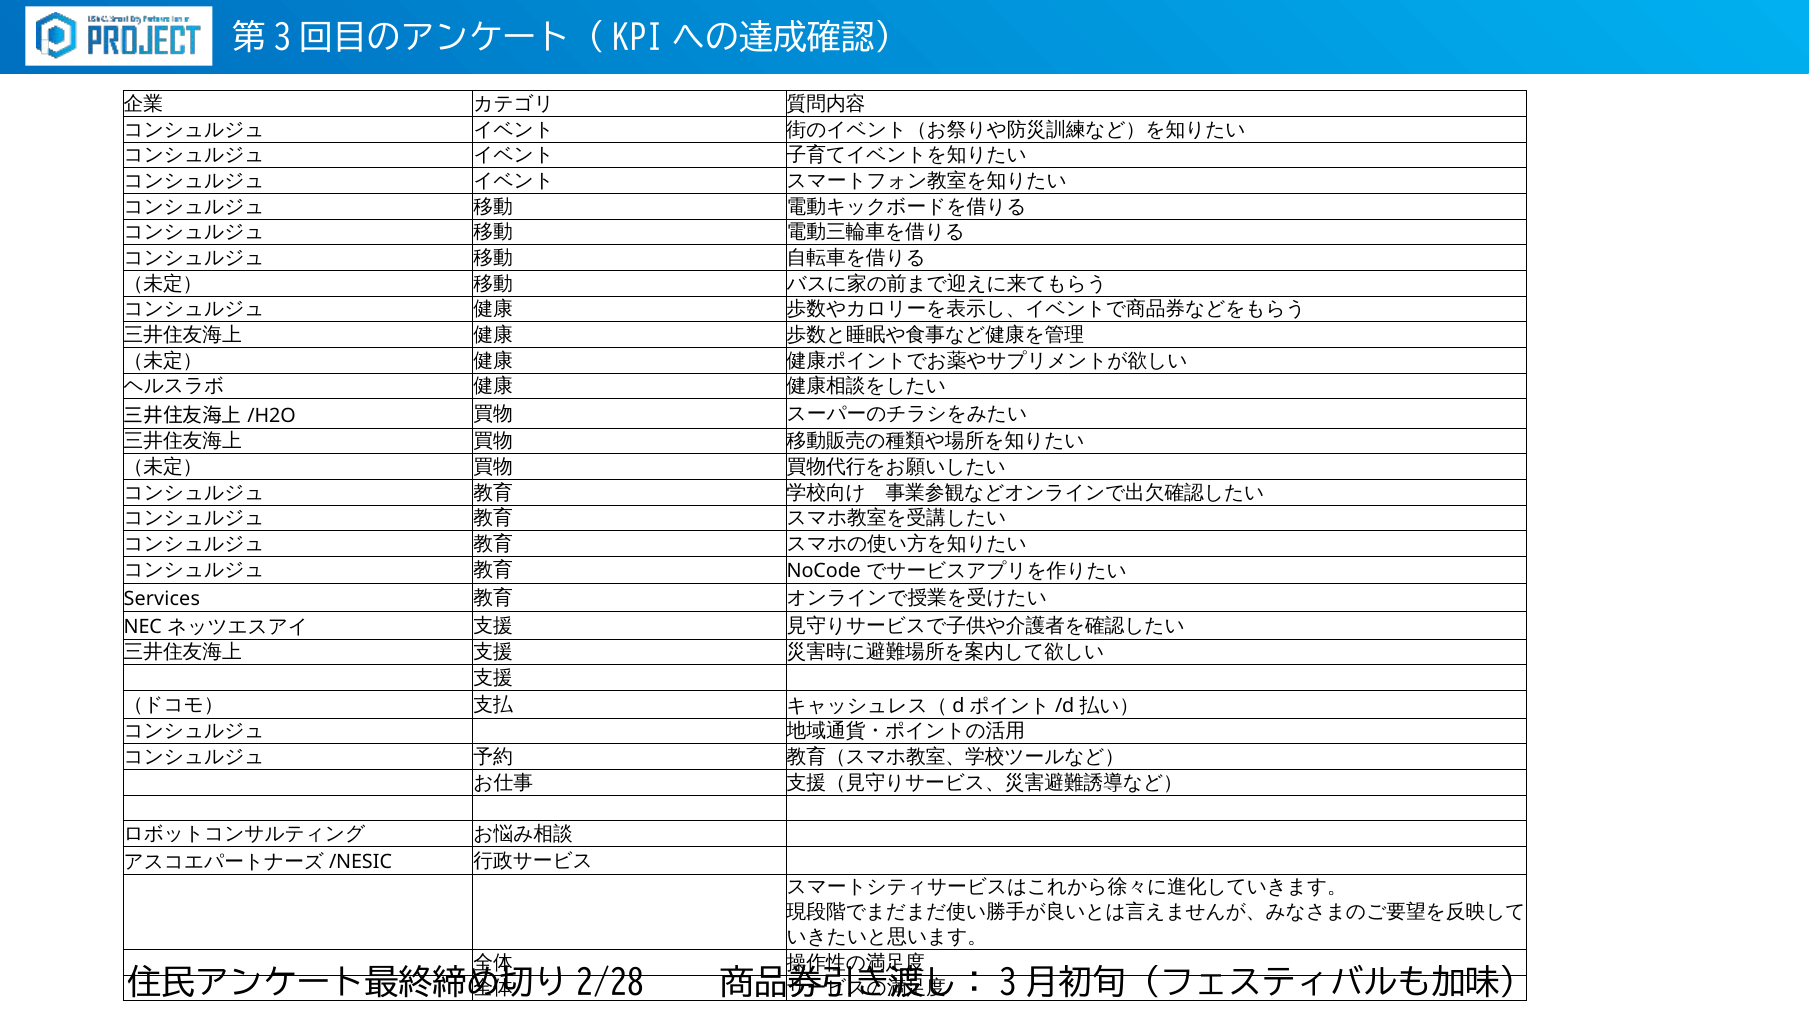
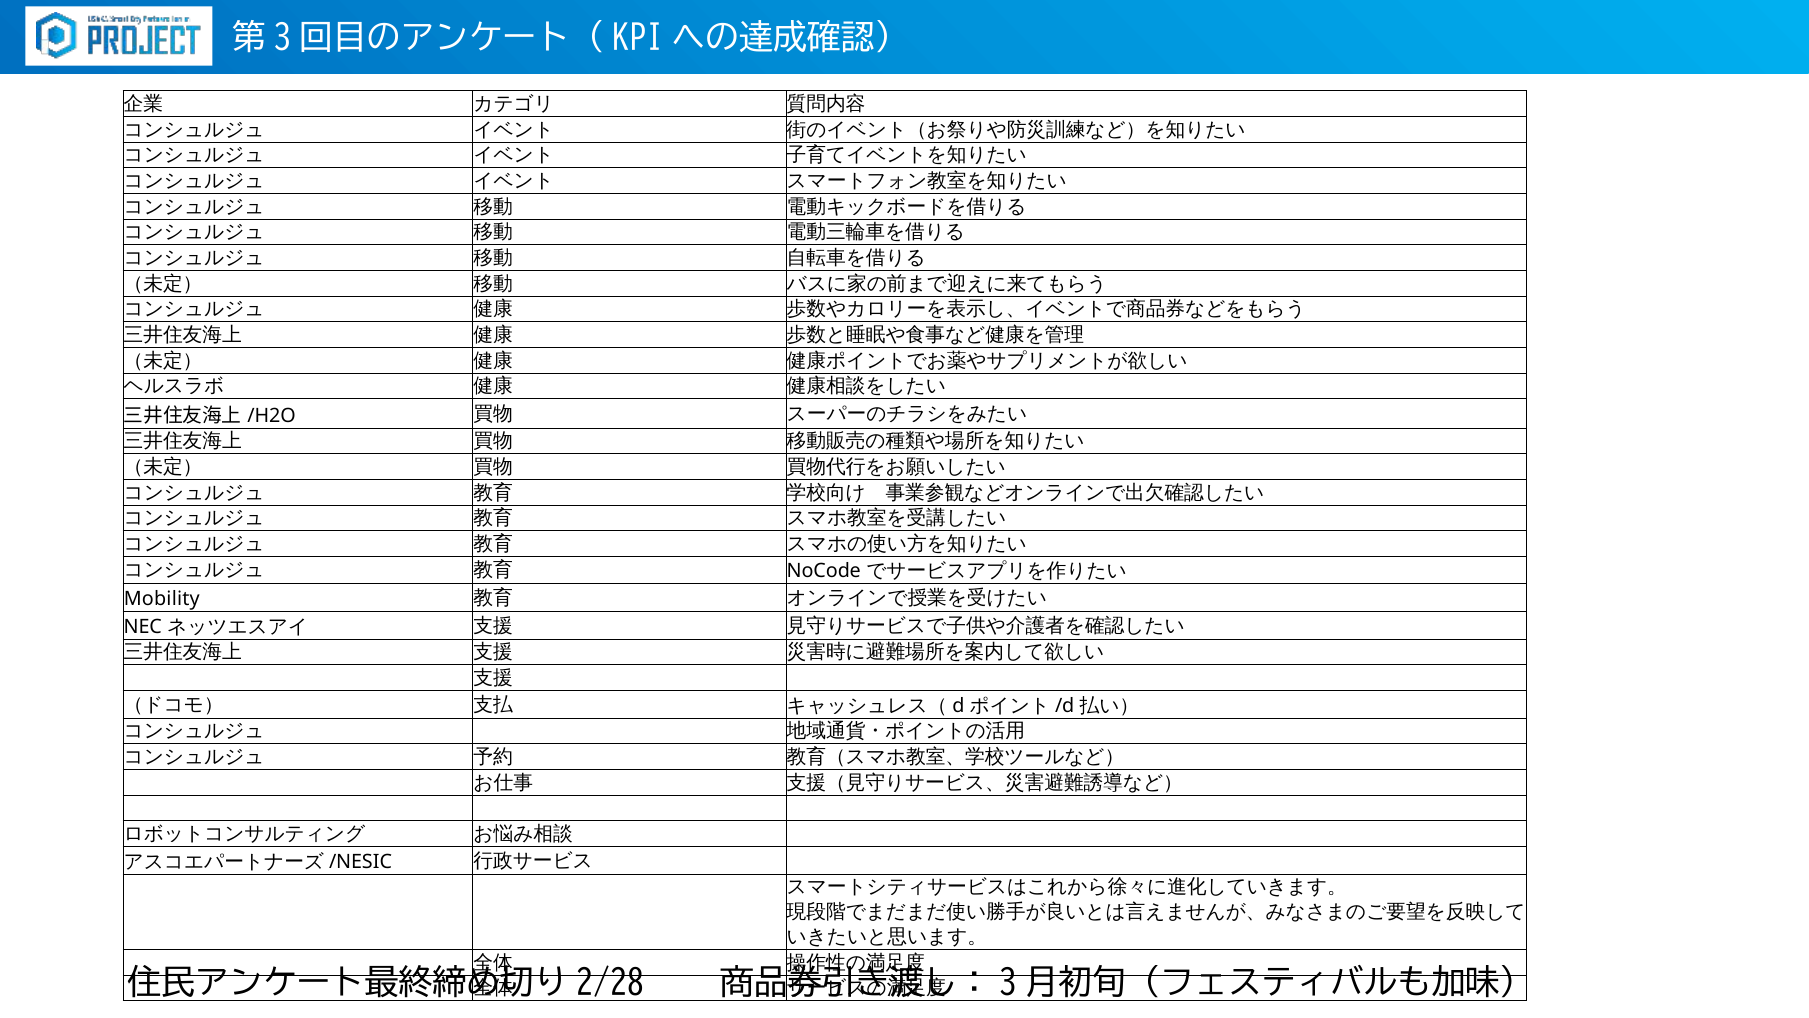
Services: Services -> Mobility
